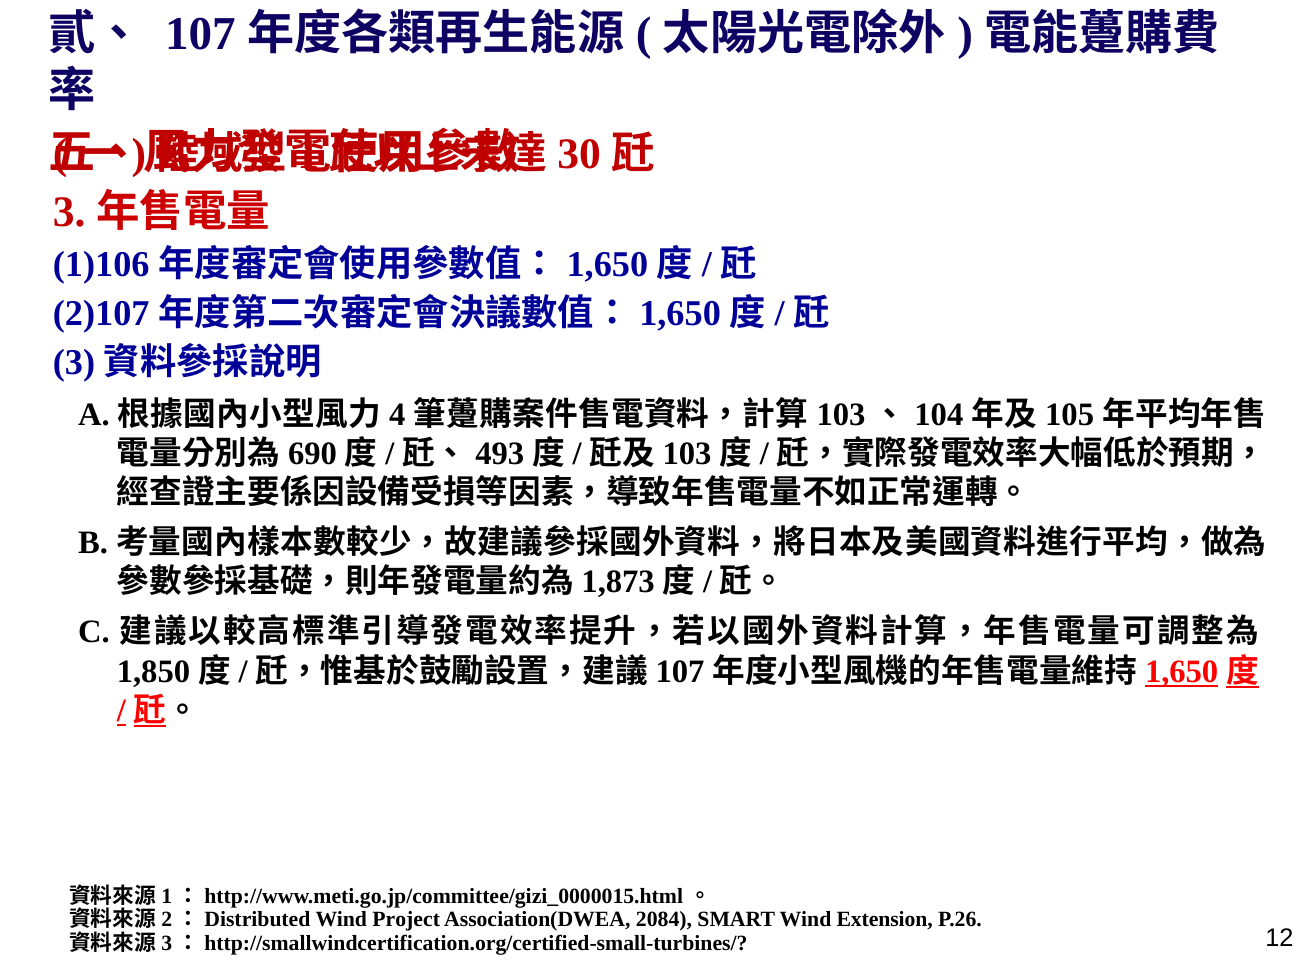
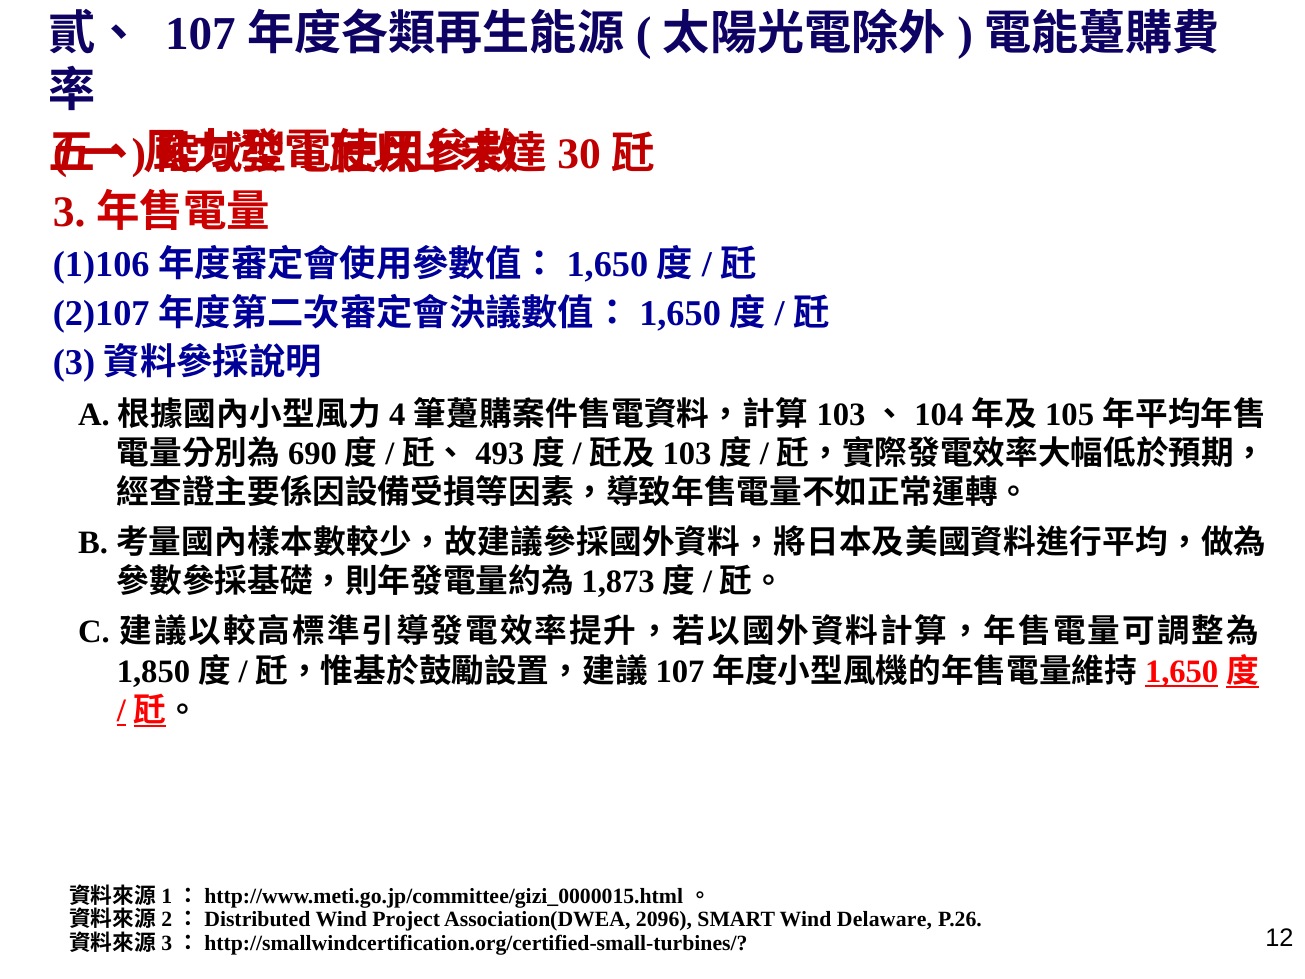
2084: 2084 -> 2096
Extension: Extension -> Delaware
